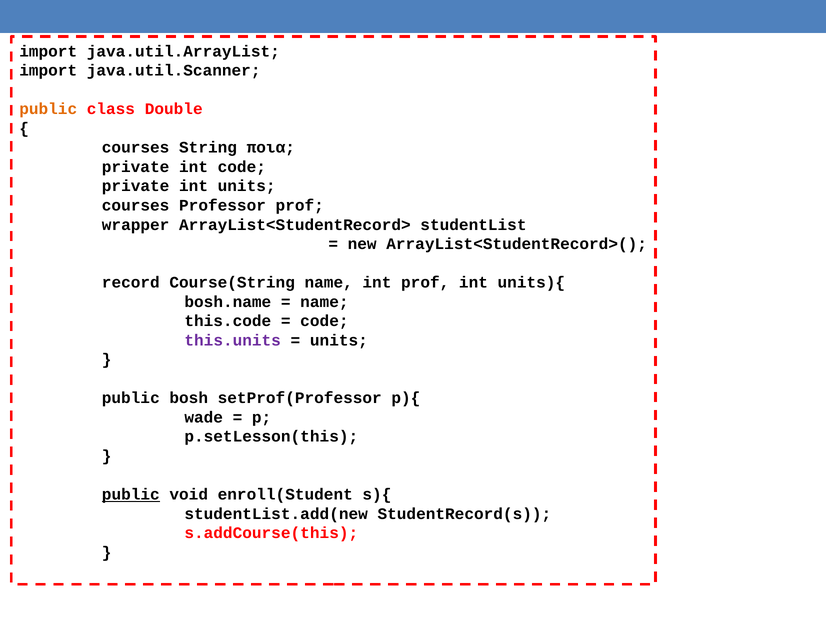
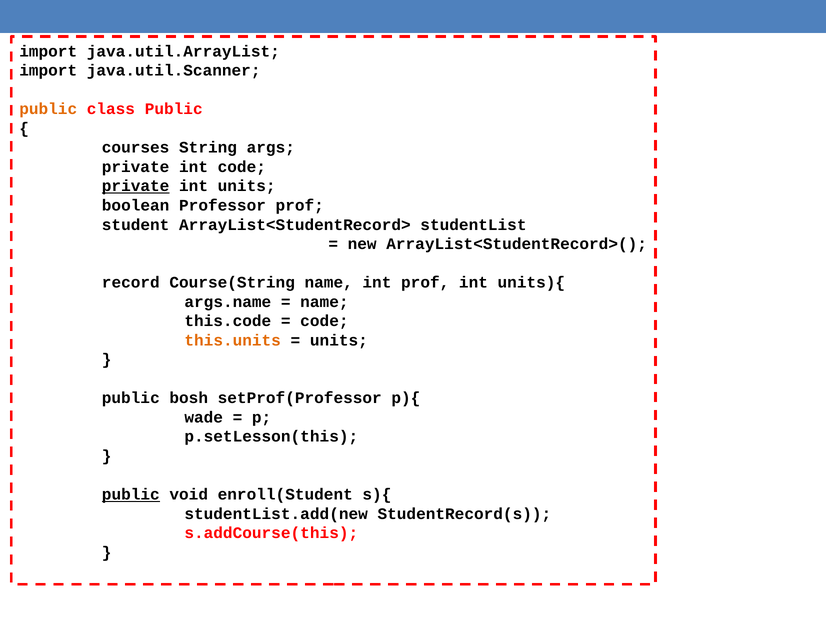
class Double: Double -> Public
ποια: ποια -> args
private at (136, 186) underline: none -> present
courses at (136, 206): courses -> boolean
wrapper: wrapper -> student
bosh.name: bosh.name -> args.name
this.units colour: purple -> orange
